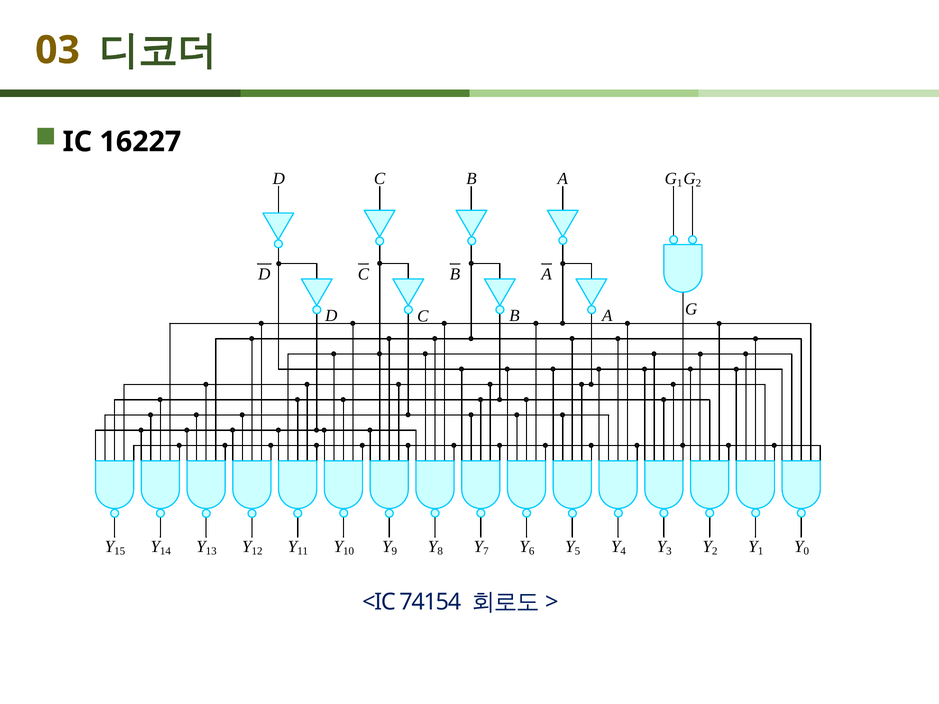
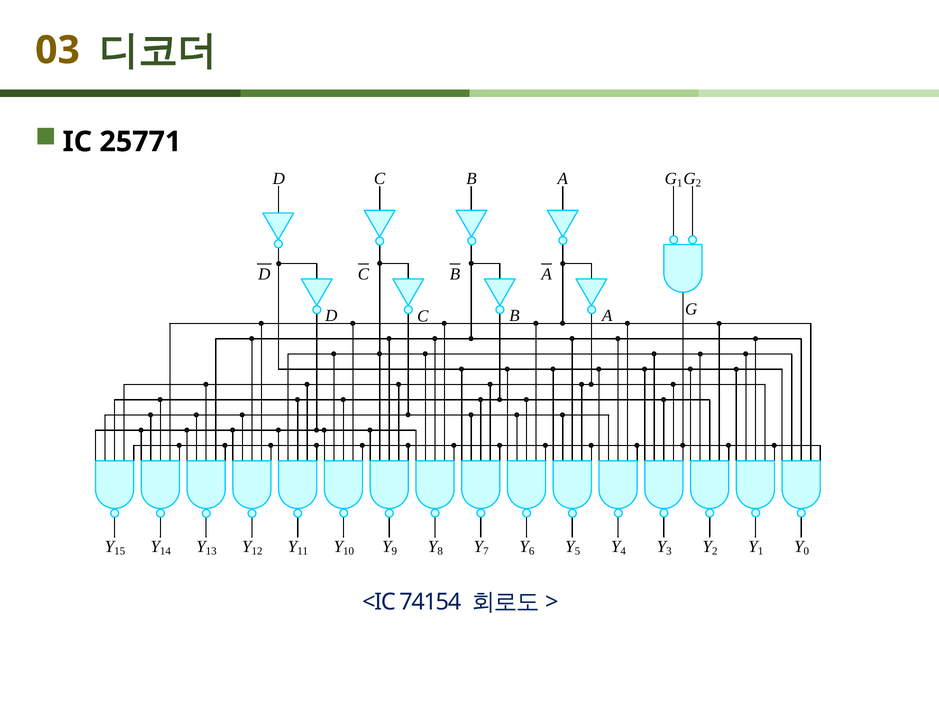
16227: 16227 -> 25771
